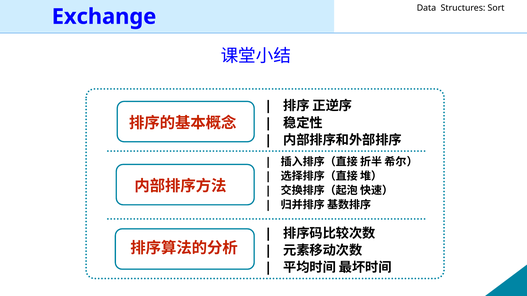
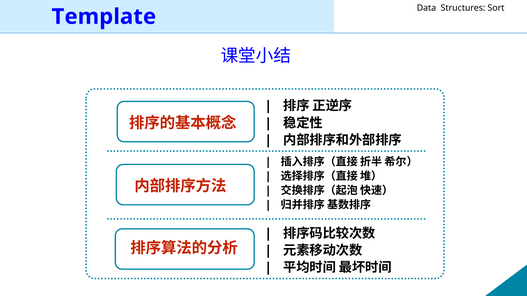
Exchange: Exchange -> Template
